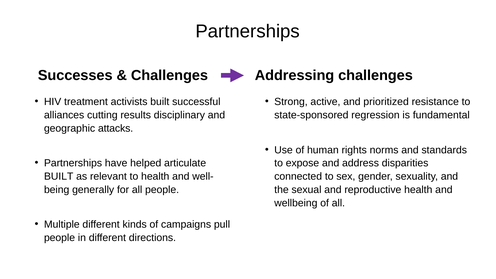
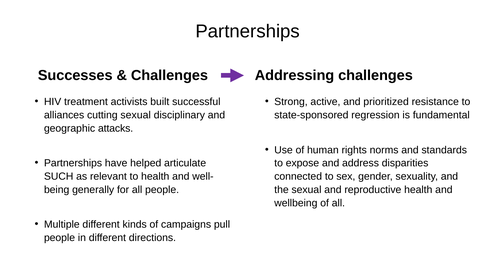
cutting results: results -> sexual
BUILT at (59, 176): BUILT -> SUCH
